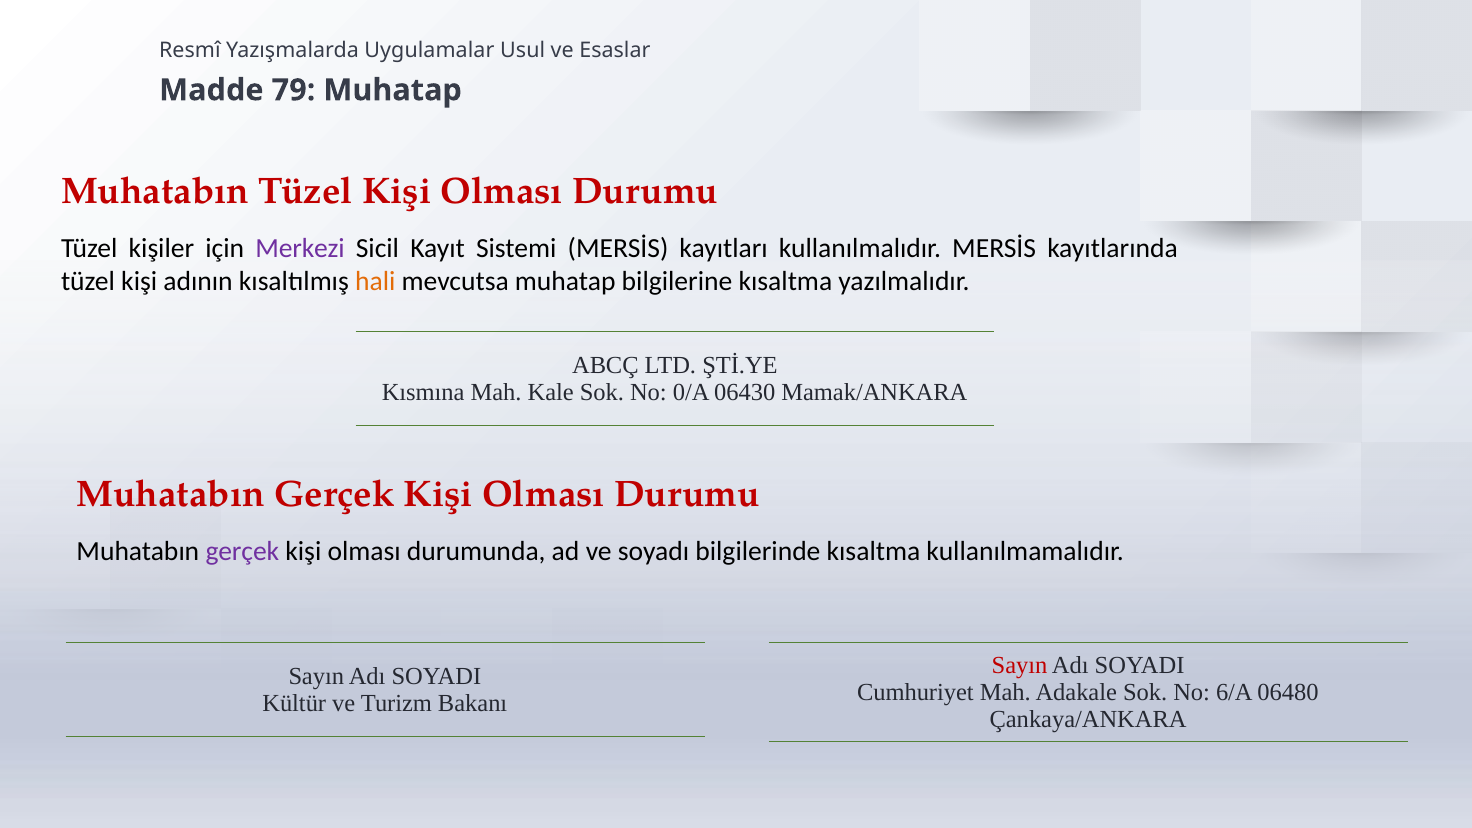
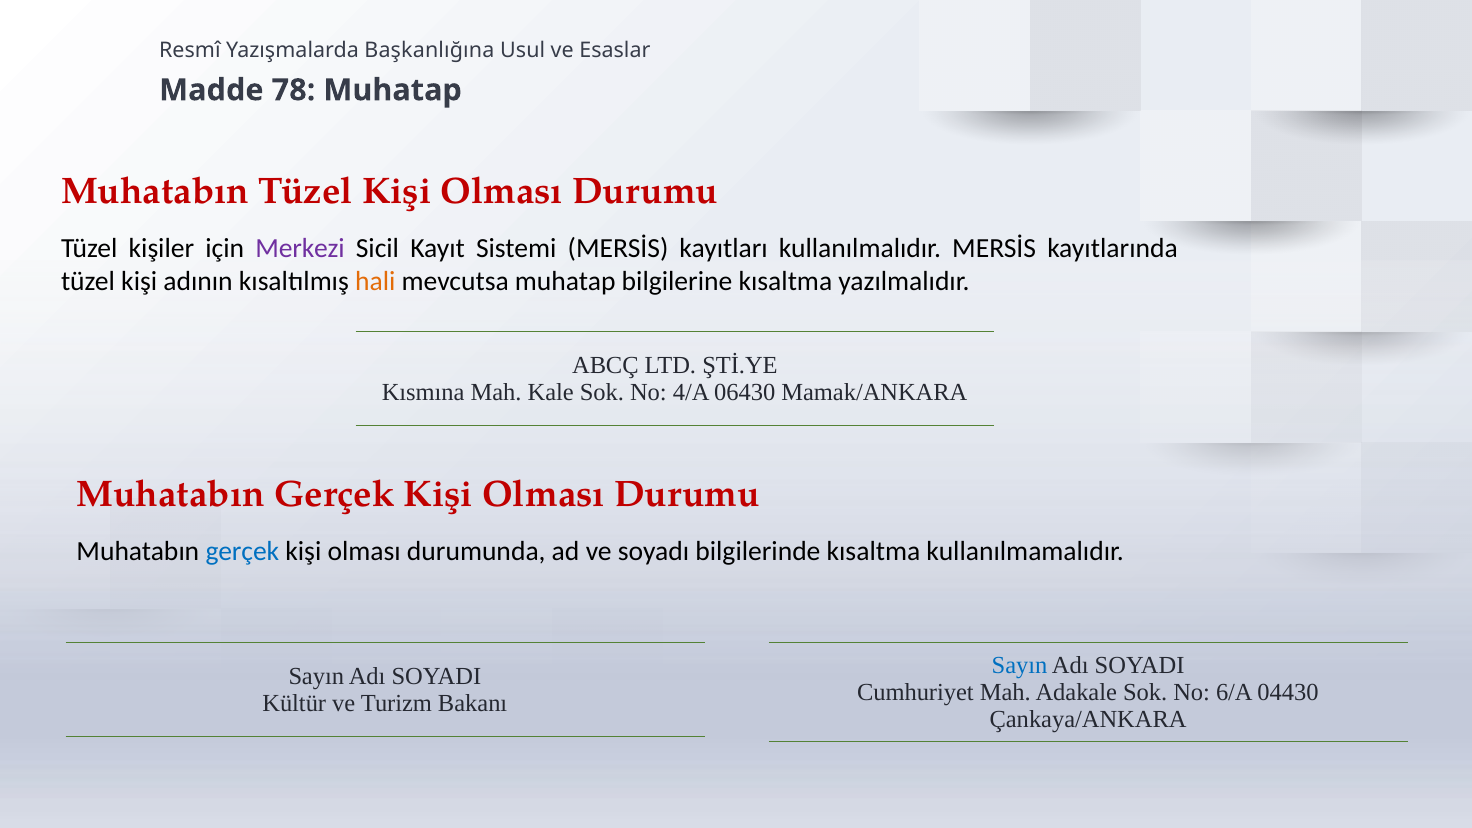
Uygulamalar: Uygulamalar -> Başkanlığına
79: 79 -> 78
0/A: 0/A -> 4/A
gerçek at (242, 551) colour: purple -> blue
Sayın at (1020, 665) colour: red -> blue
06480: 06480 -> 04430
